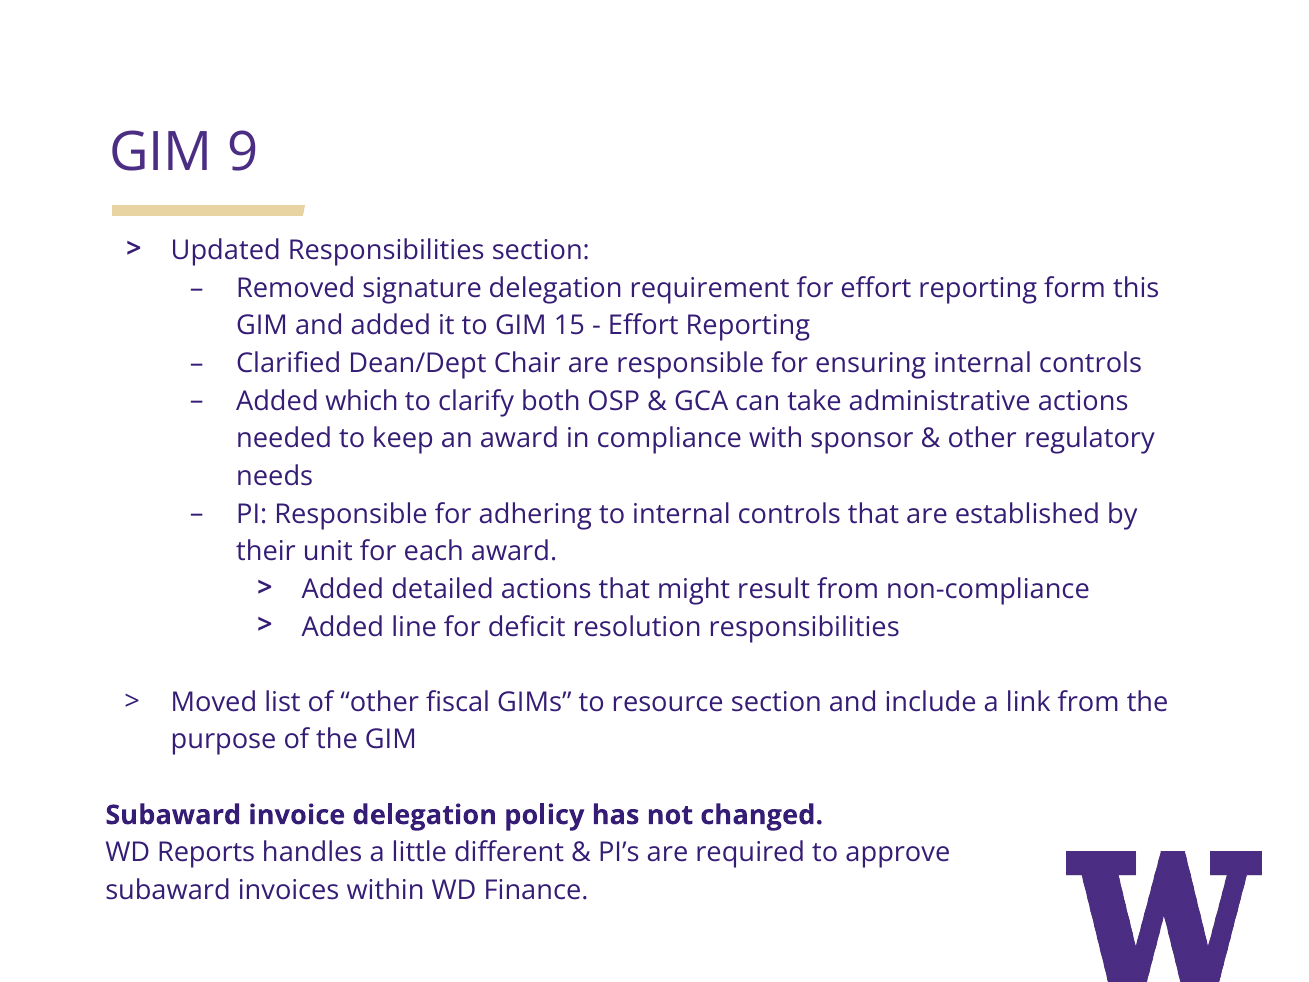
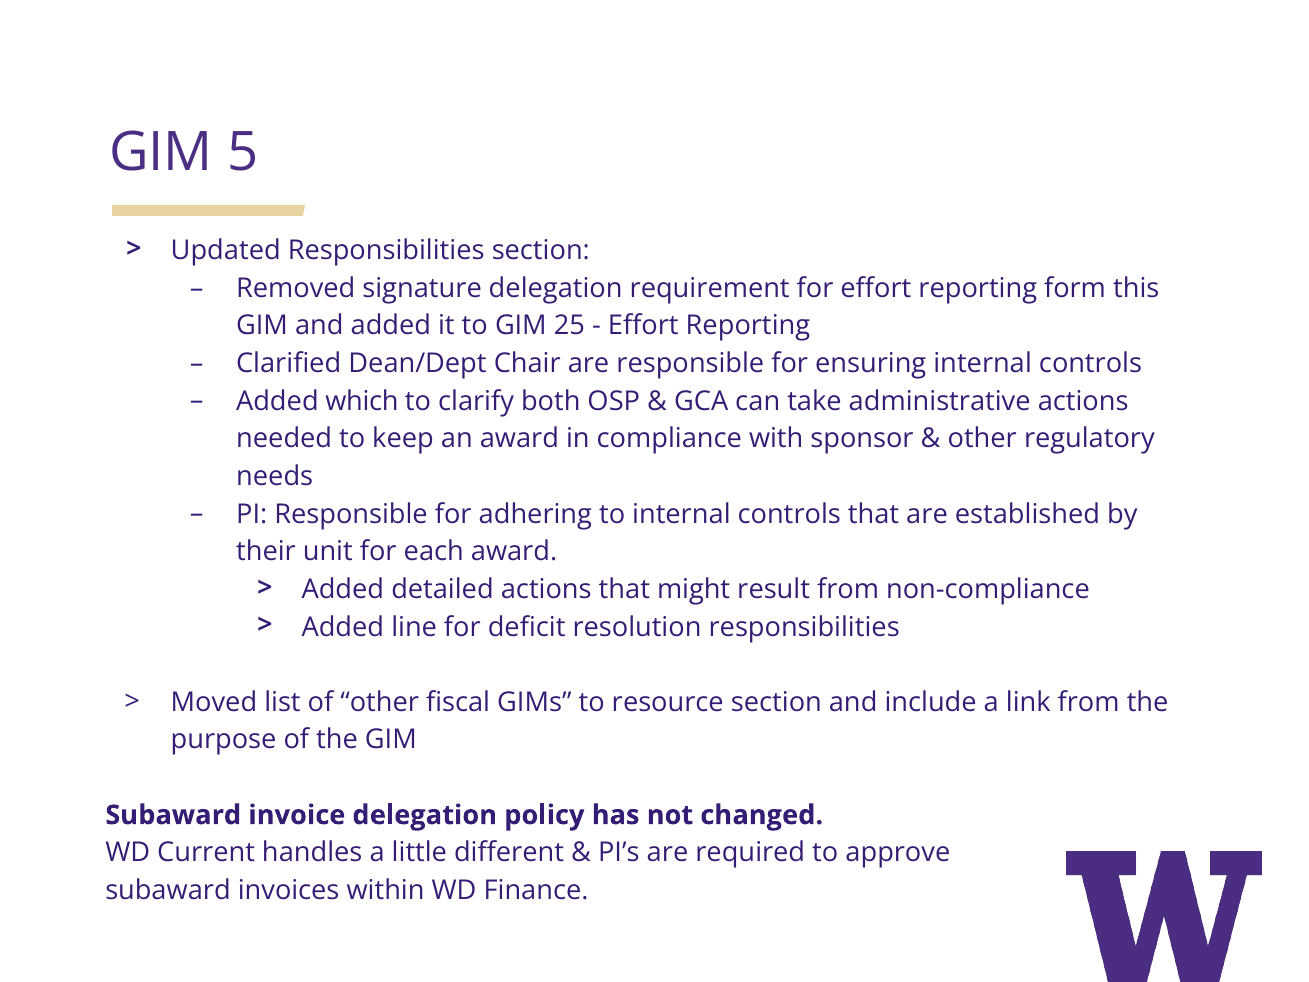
9: 9 -> 5
15: 15 -> 25
Reports: Reports -> Current
